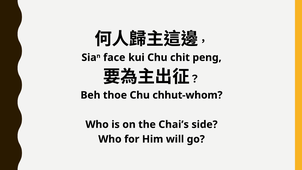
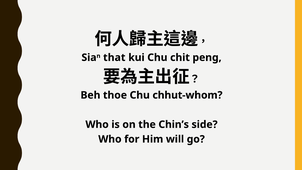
face: face -> that
Chai’s: Chai’s -> Chin’s
